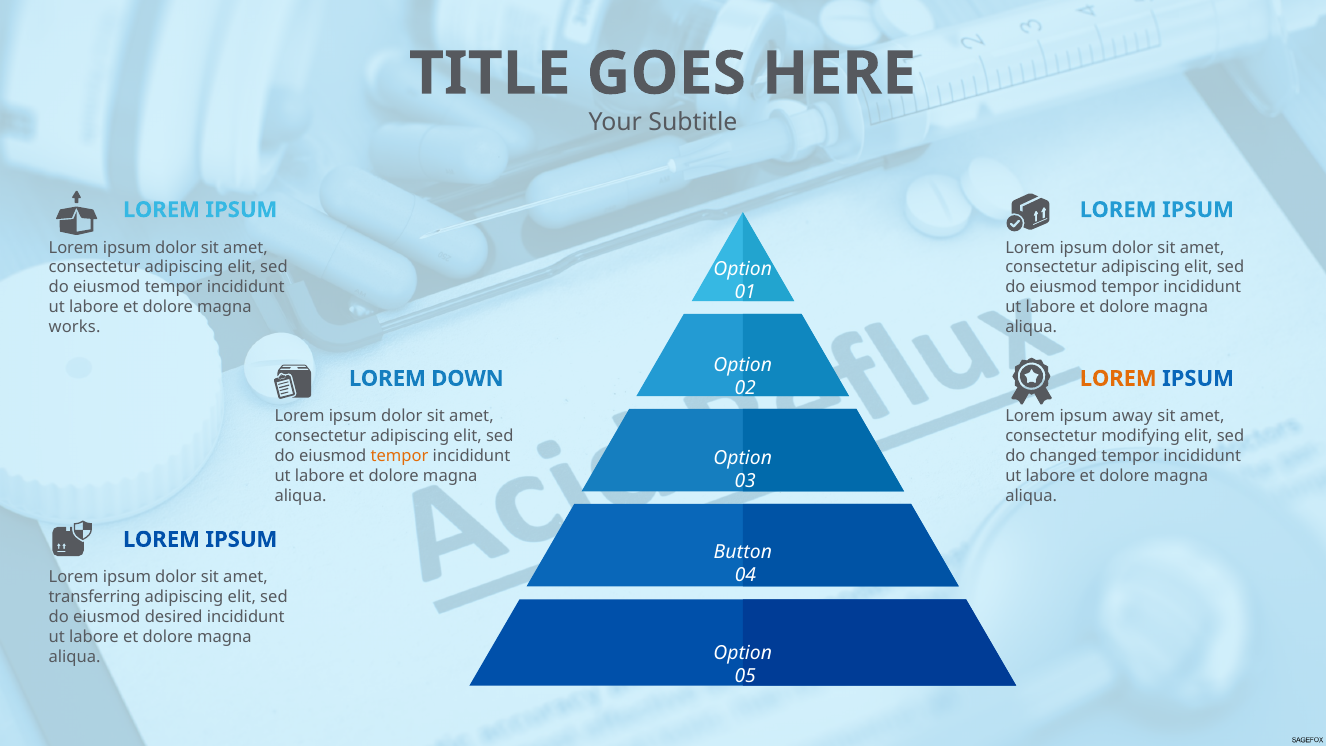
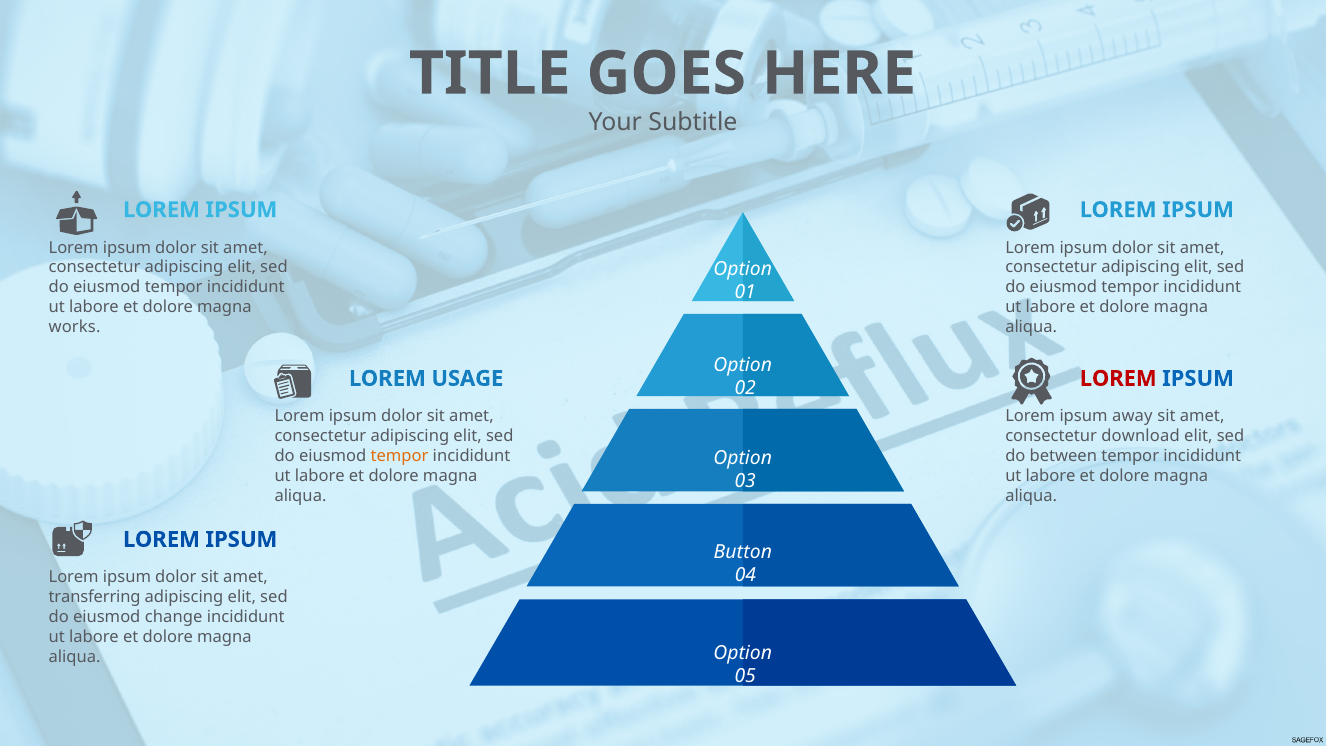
DOWN: DOWN -> USAGE
LOREM at (1118, 378) colour: orange -> red
modifying: modifying -> download
changed: changed -> between
desired: desired -> change
